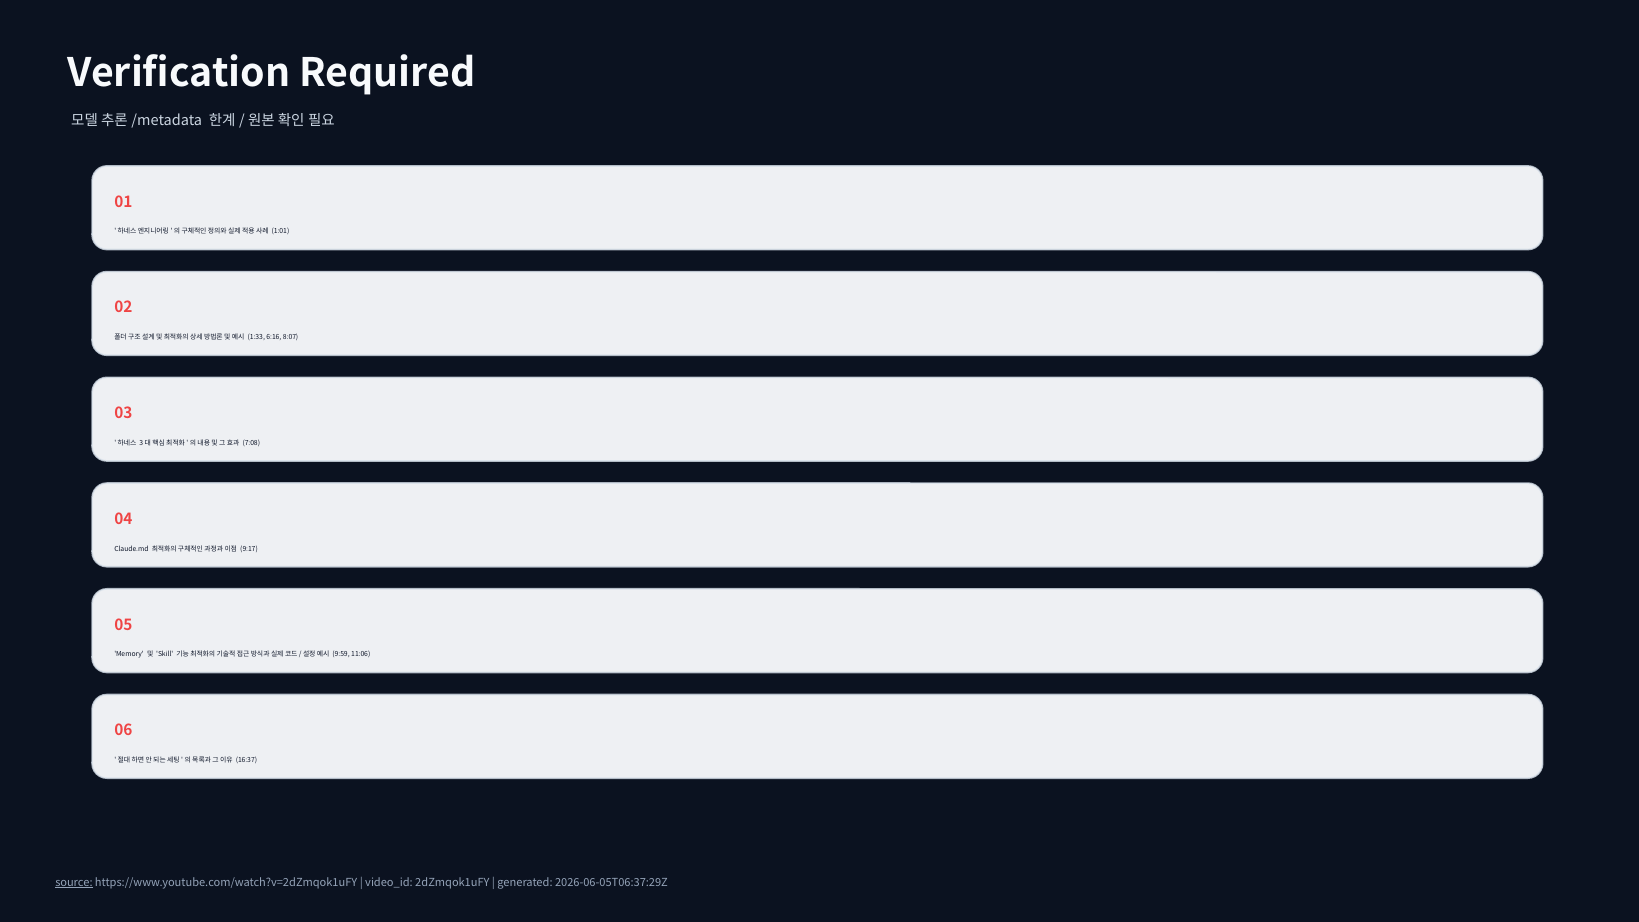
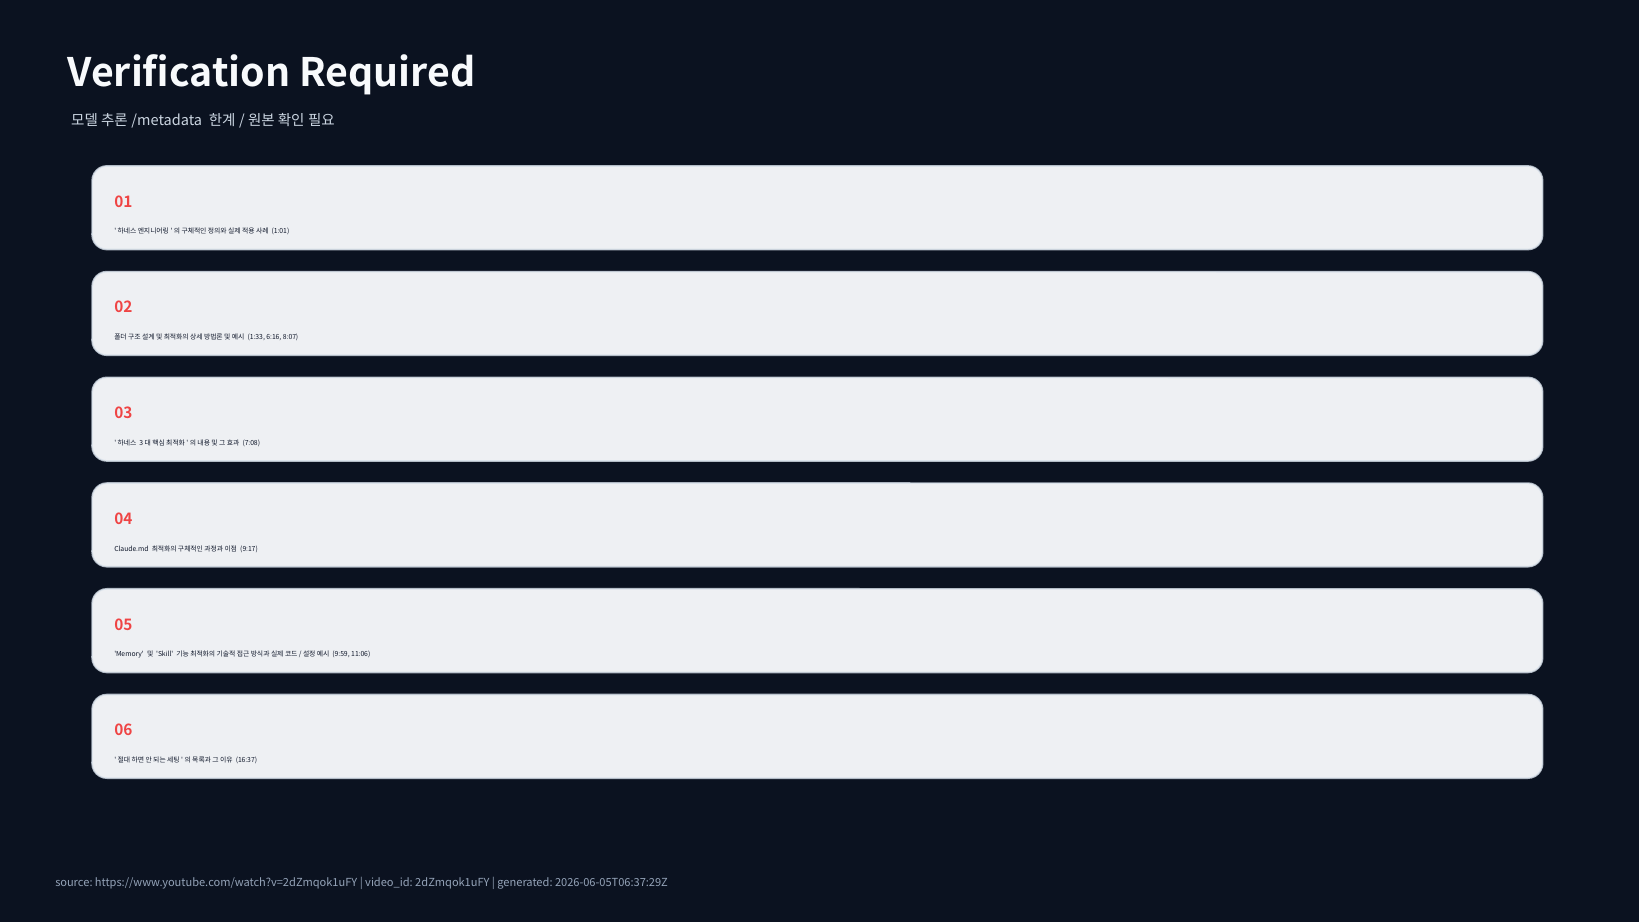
source underline: present -> none
